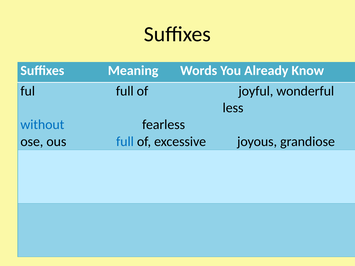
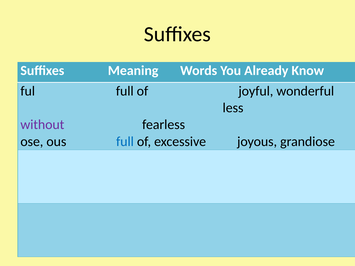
without colour: blue -> purple
